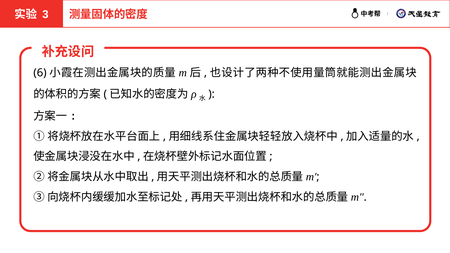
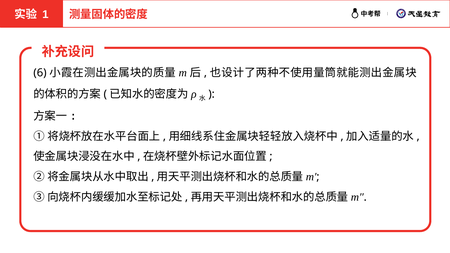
3: 3 -> 1
